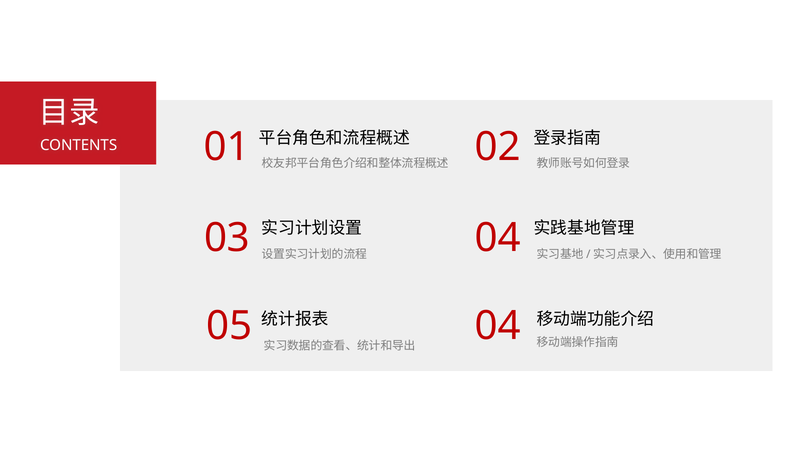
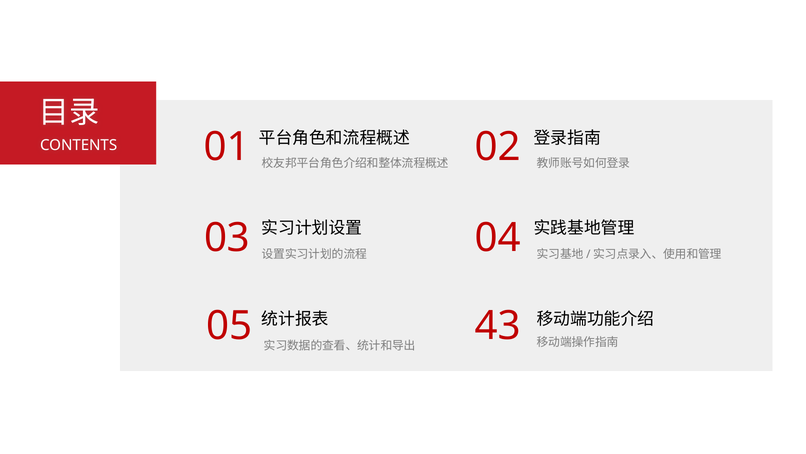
05 04: 04 -> 43
